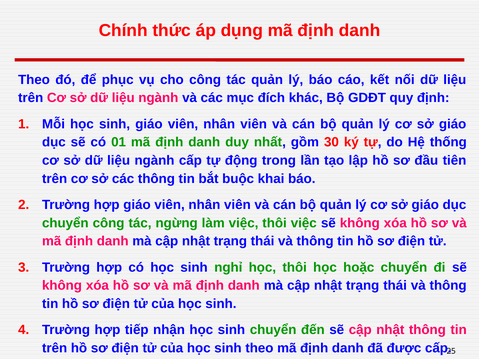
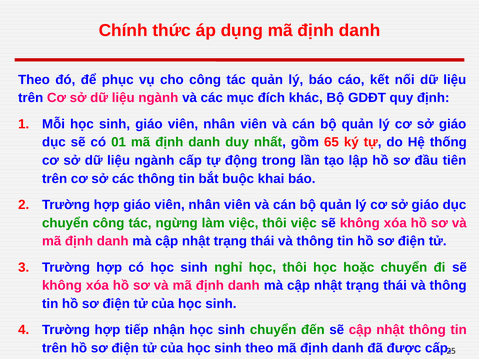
30: 30 -> 65
